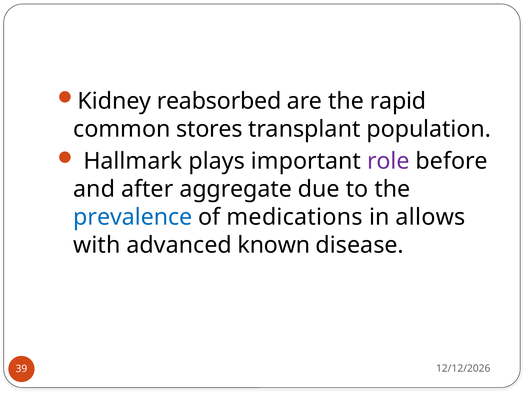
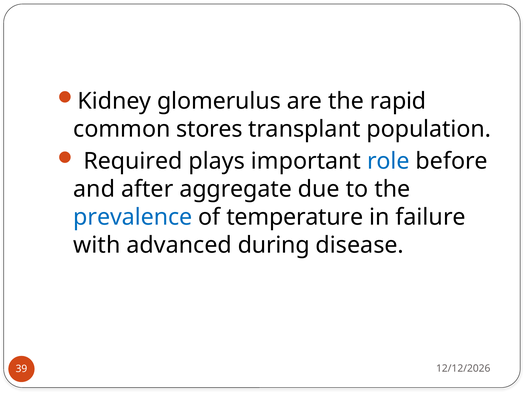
reabsorbed: reabsorbed -> glomerulus
Hallmark: Hallmark -> Required
role colour: purple -> blue
medications: medications -> temperature
allows: allows -> failure
known: known -> during
